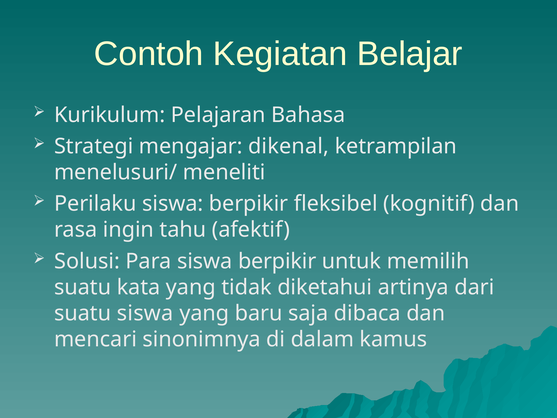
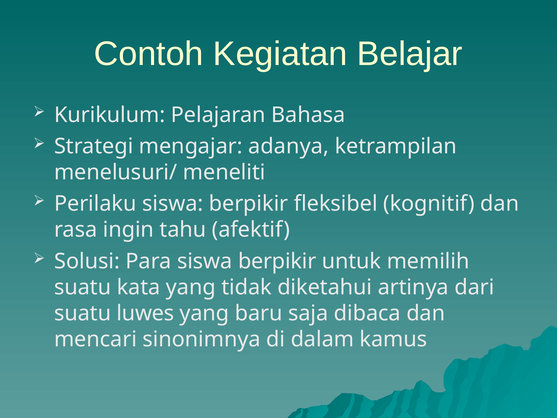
dikenal: dikenal -> adanya
suatu siswa: siswa -> luwes
